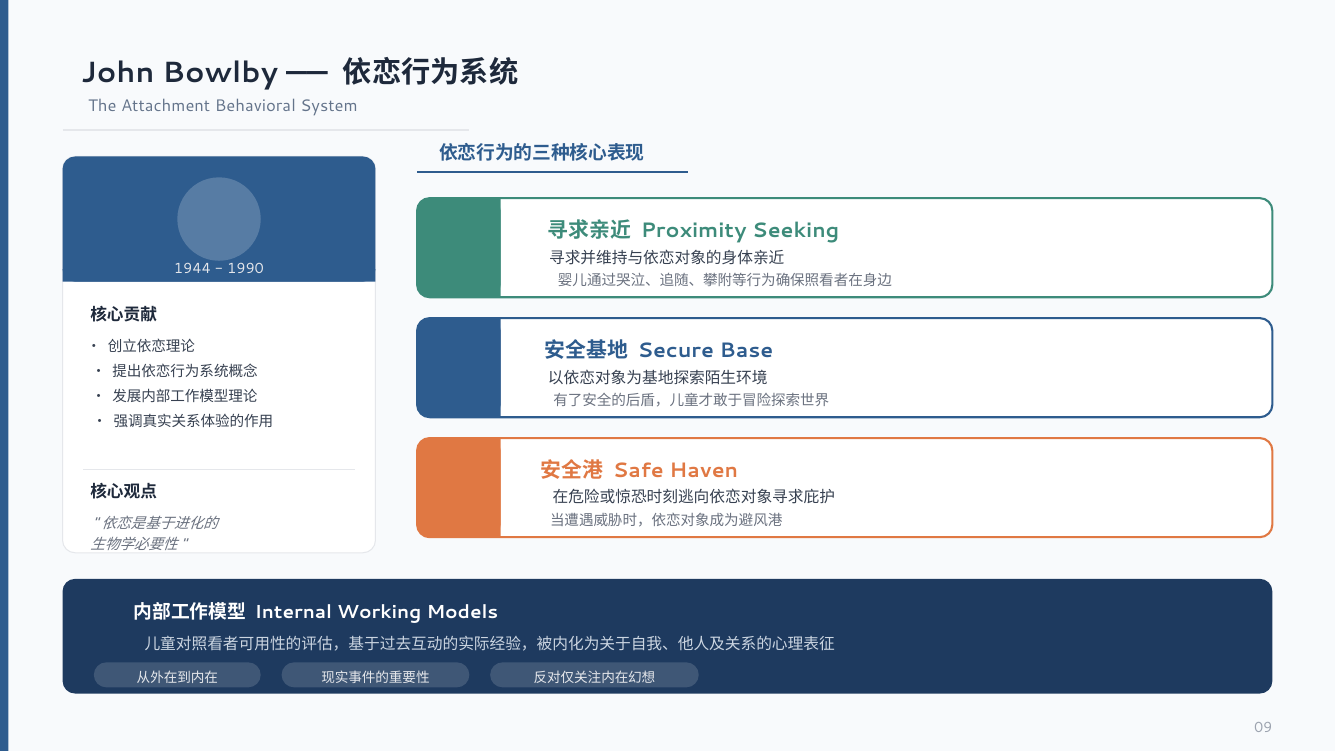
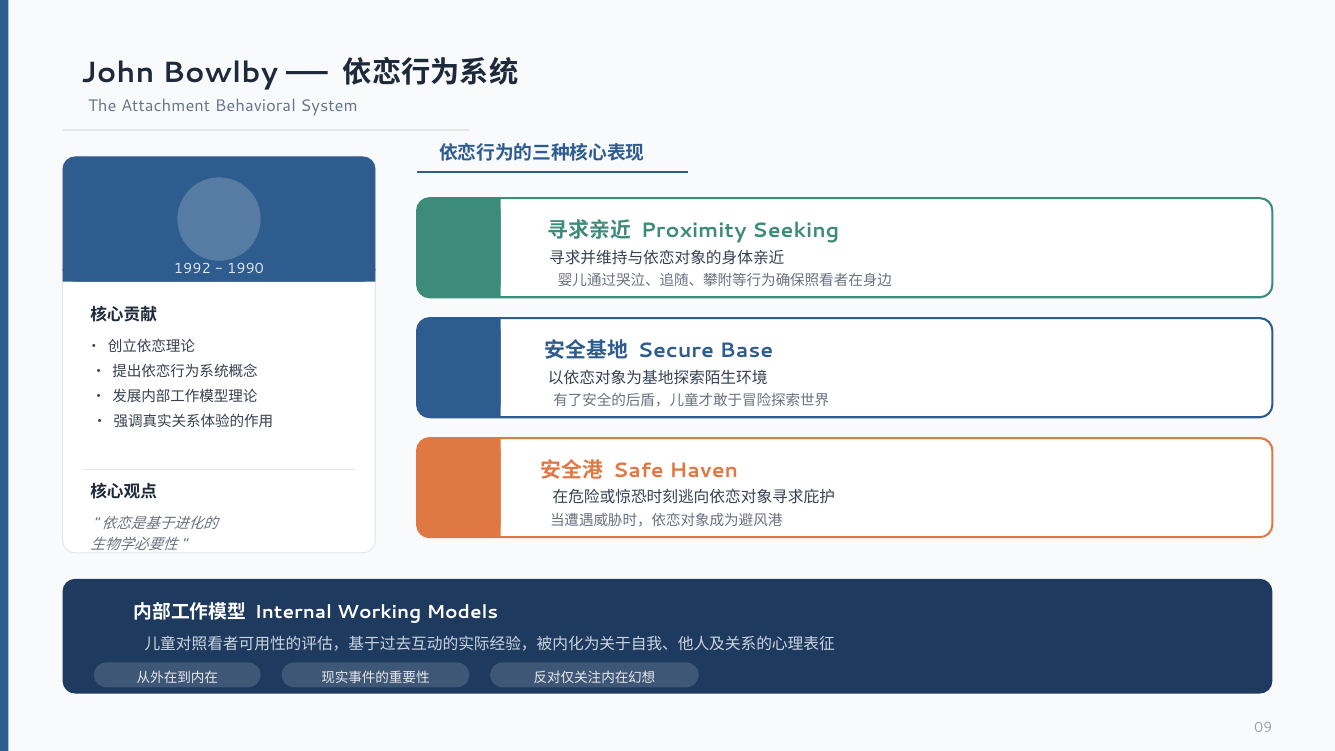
1944: 1944 -> 1992
